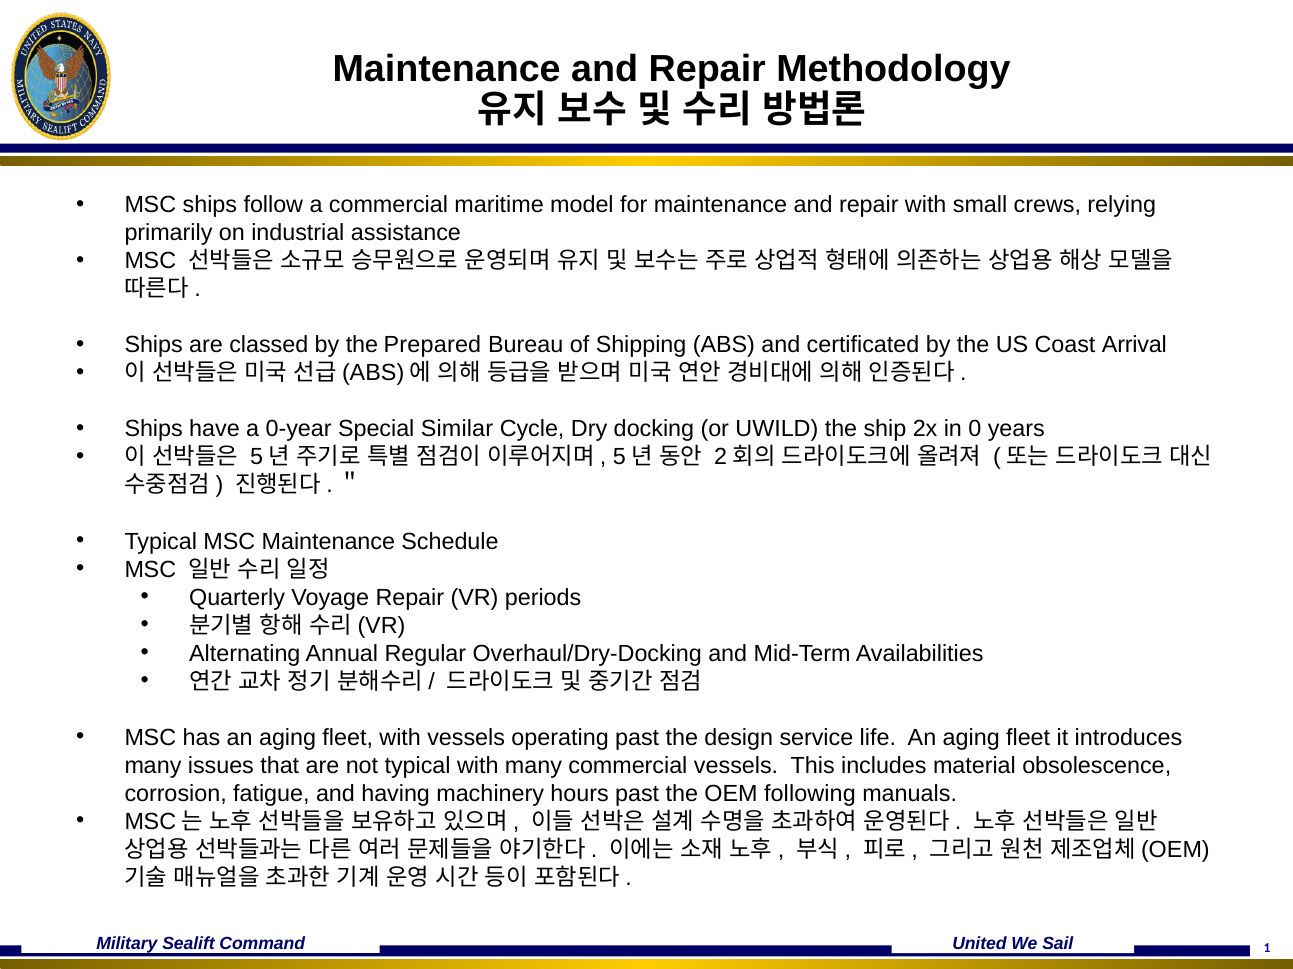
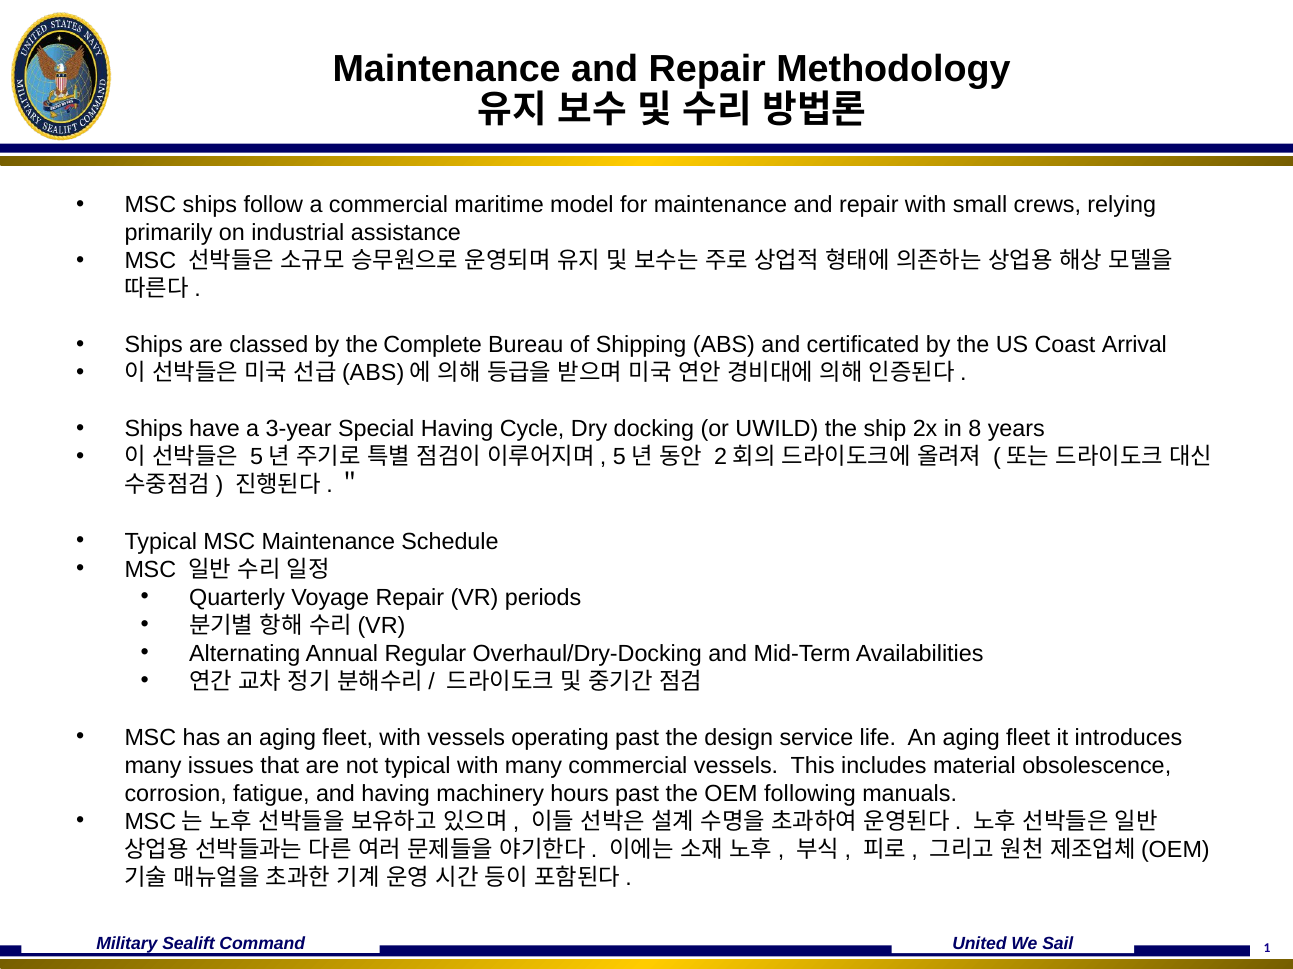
Prepared: Prepared -> Complete
0-year: 0-year -> 3-year
Special Similar: Similar -> Having
0: 0 -> 8
